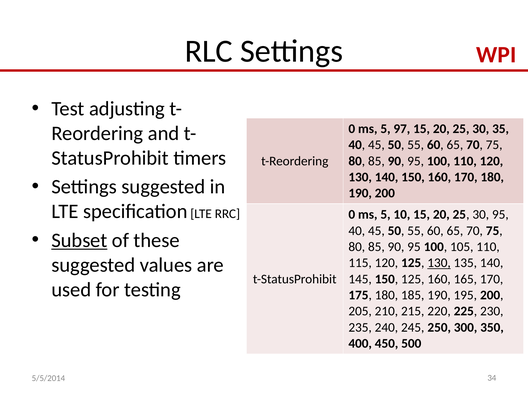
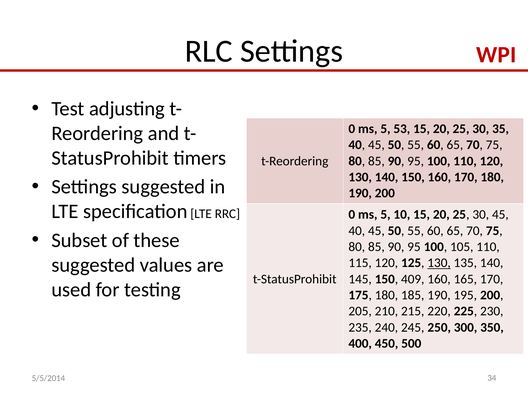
97: 97 -> 53
30 95: 95 -> 45
Subset underline: present -> none
150 125: 125 -> 409
